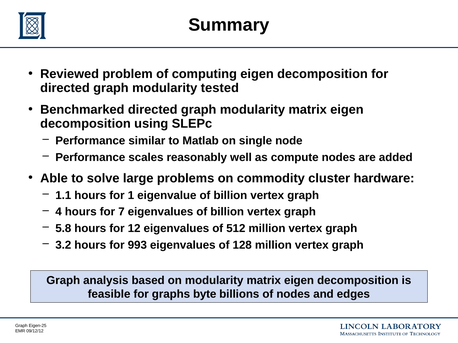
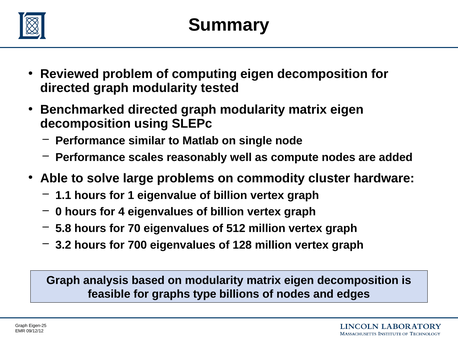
4: 4 -> 0
7: 7 -> 4
12: 12 -> 70
993: 993 -> 700
byte: byte -> type
